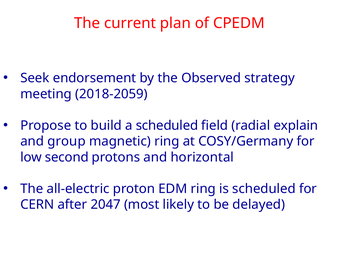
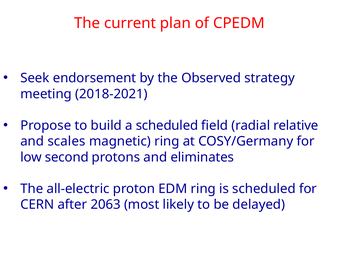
2018-2059: 2018-2059 -> 2018-2021
explain: explain -> relative
group: group -> scales
horizontal: horizontal -> eliminates
2047: 2047 -> 2063
